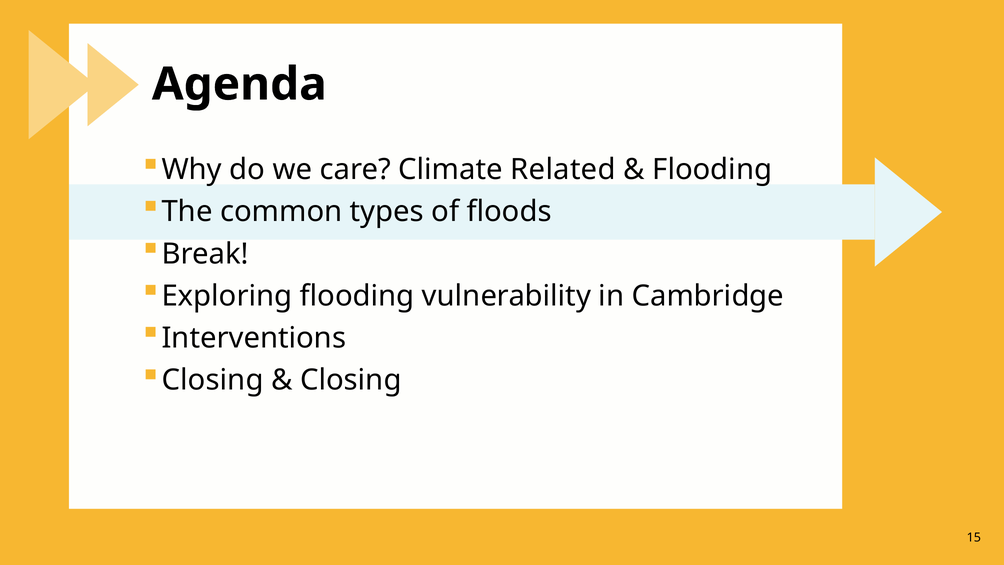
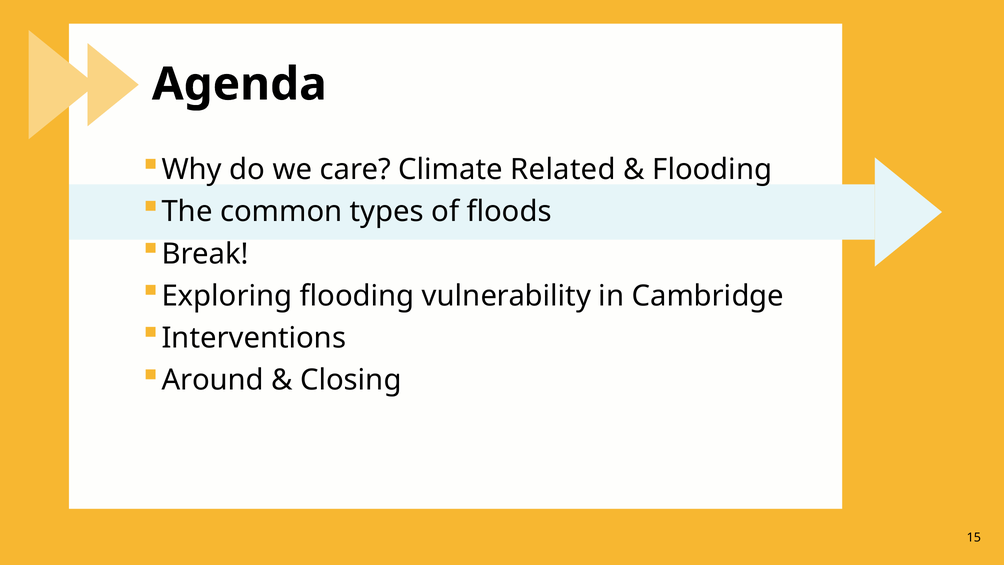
Closing at (213, 380): Closing -> Around
